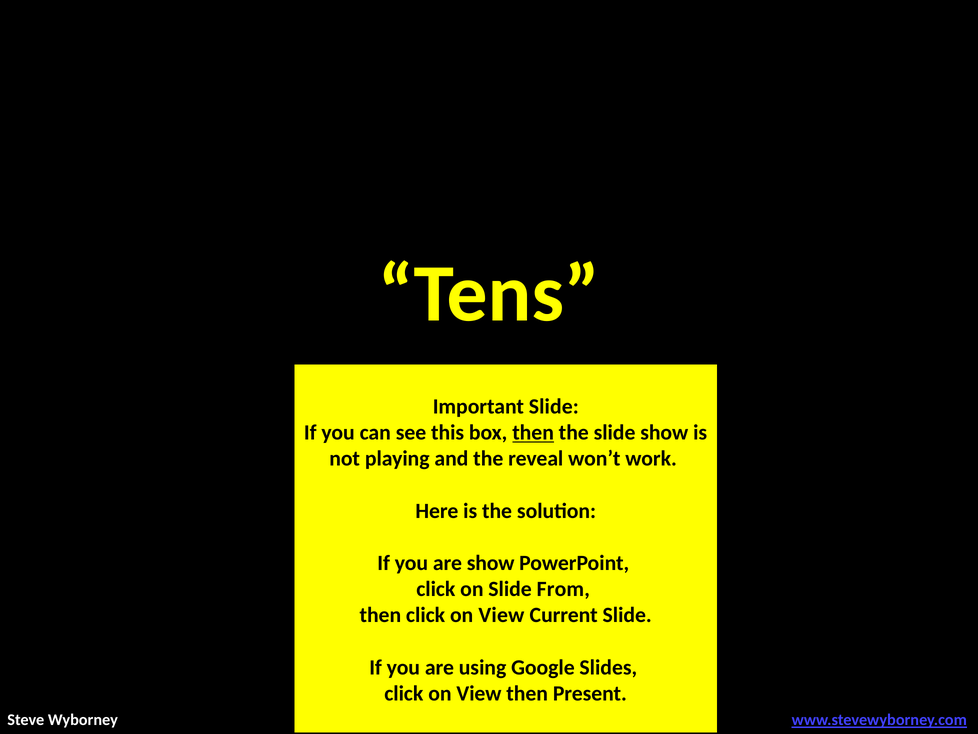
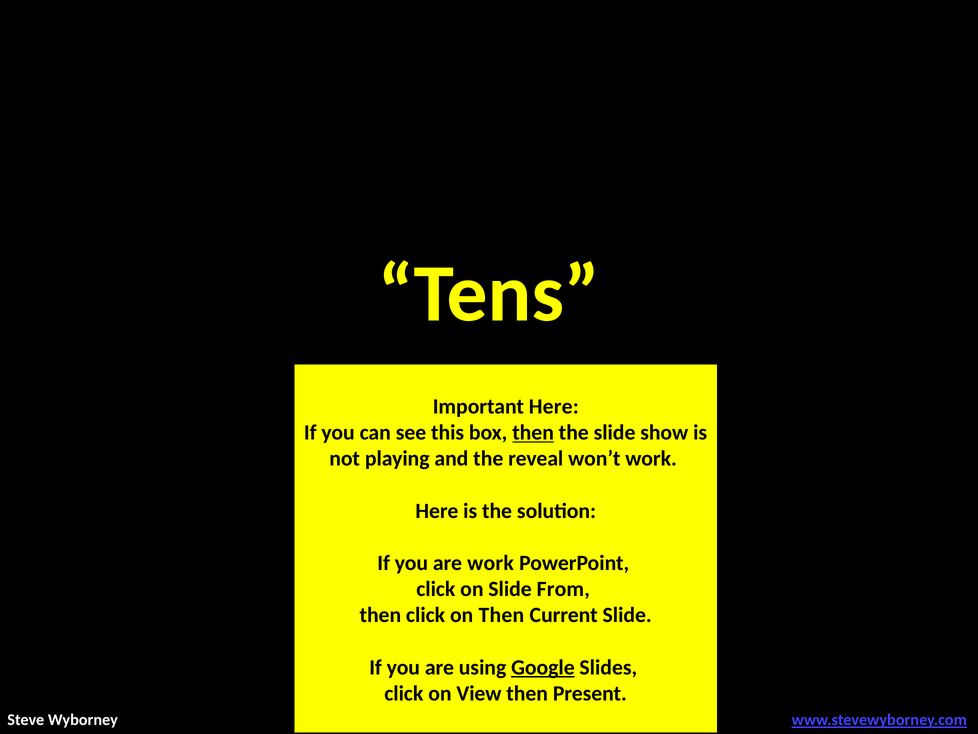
Important Slide: Slide -> Here
are show: show -> work
then click on View: View -> Then
Google underline: none -> present
